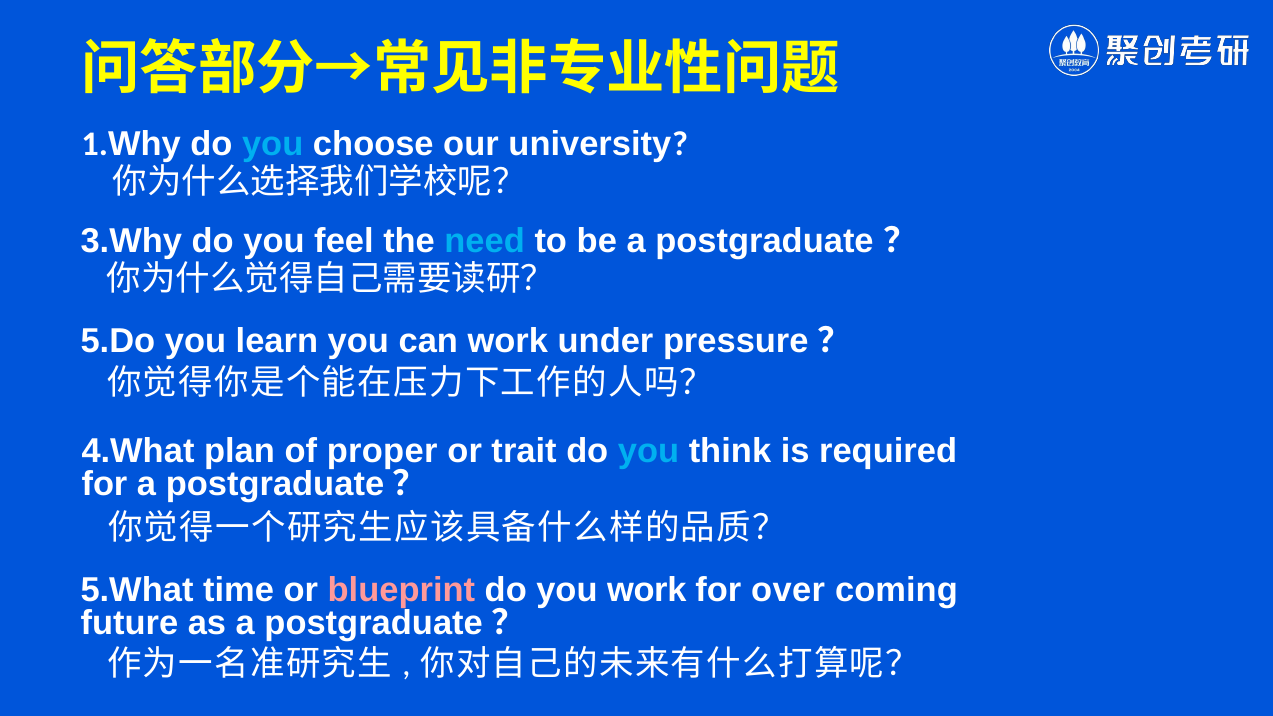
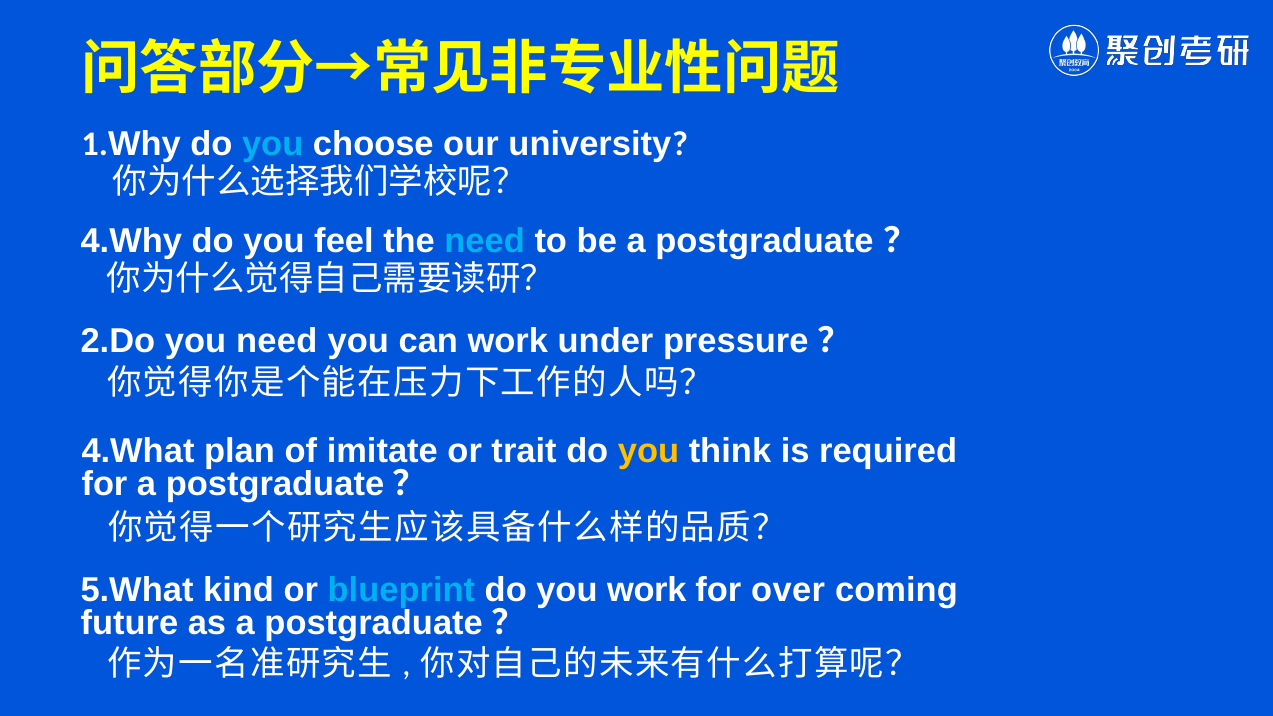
3.Why: 3.Why -> 4.Why
5.Do: 5.Do -> 2.Do
you learn: learn -> need
proper: proper -> imitate
you at (649, 451) colour: light blue -> yellow
time: time -> kind
blueprint colour: pink -> light blue
